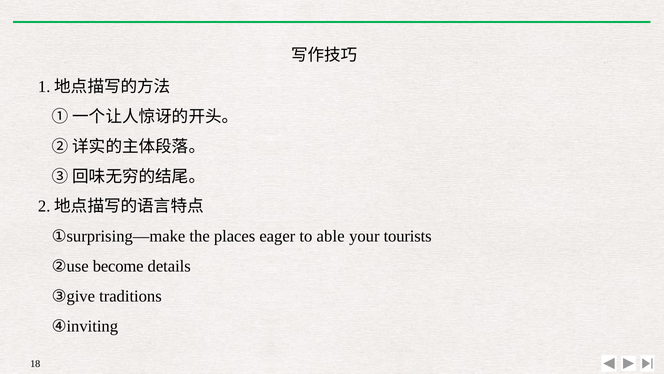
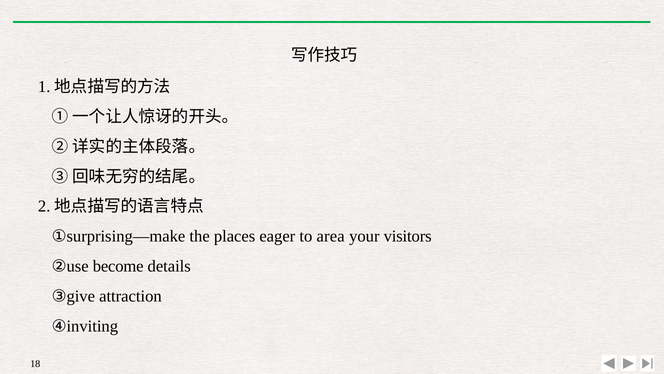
able: able -> area
tourists: tourists -> visitors
traditions: traditions -> attraction
